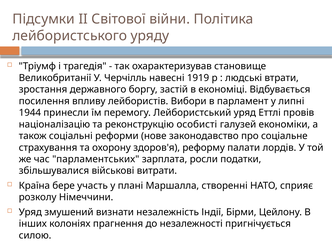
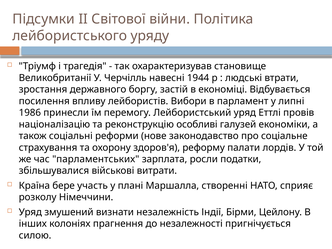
1919: 1919 -> 1944
1944: 1944 -> 1986
особисті: особисті -> особливі
